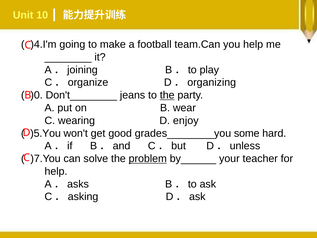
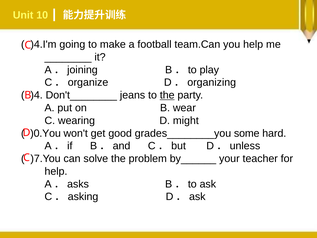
)0: )0 -> )4
enjoy: enjoy -> might
)5.You: )5.You -> )0.You
problem underline: present -> none
